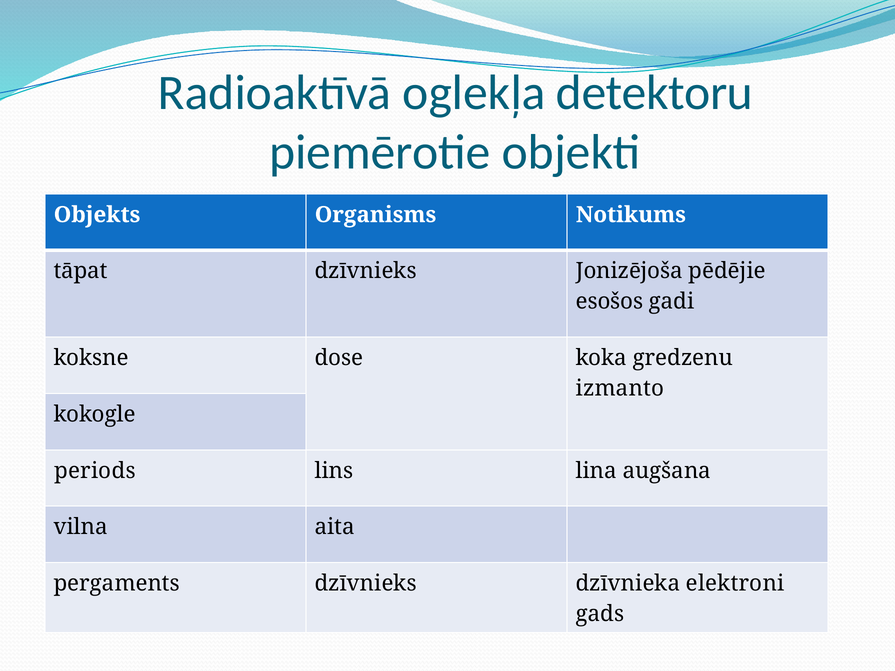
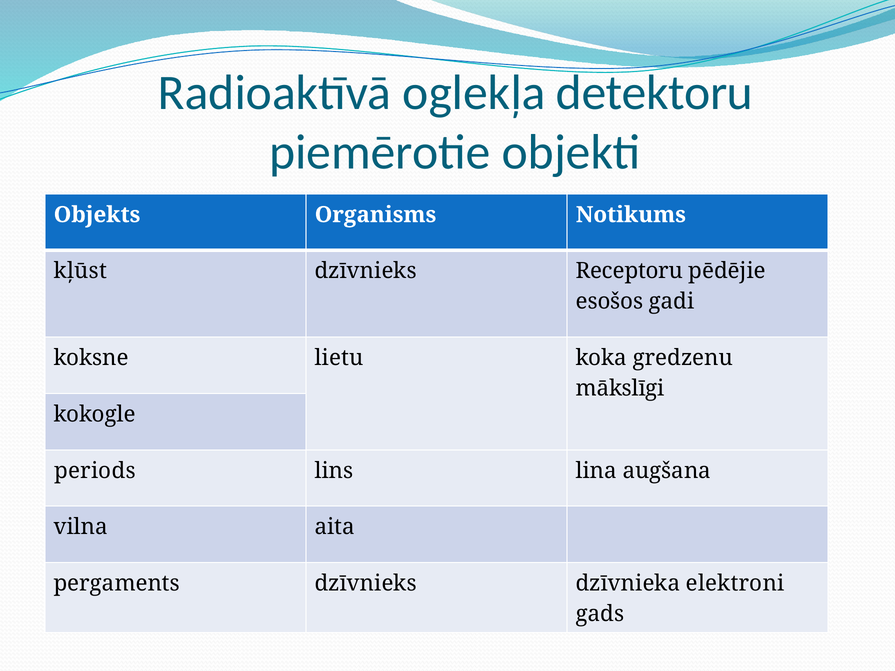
tāpat: tāpat -> kļūst
Jonizējoša: Jonizējoša -> Receptoru
dose: dose -> lietu
izmanto: izmanto -> mākslīgi
